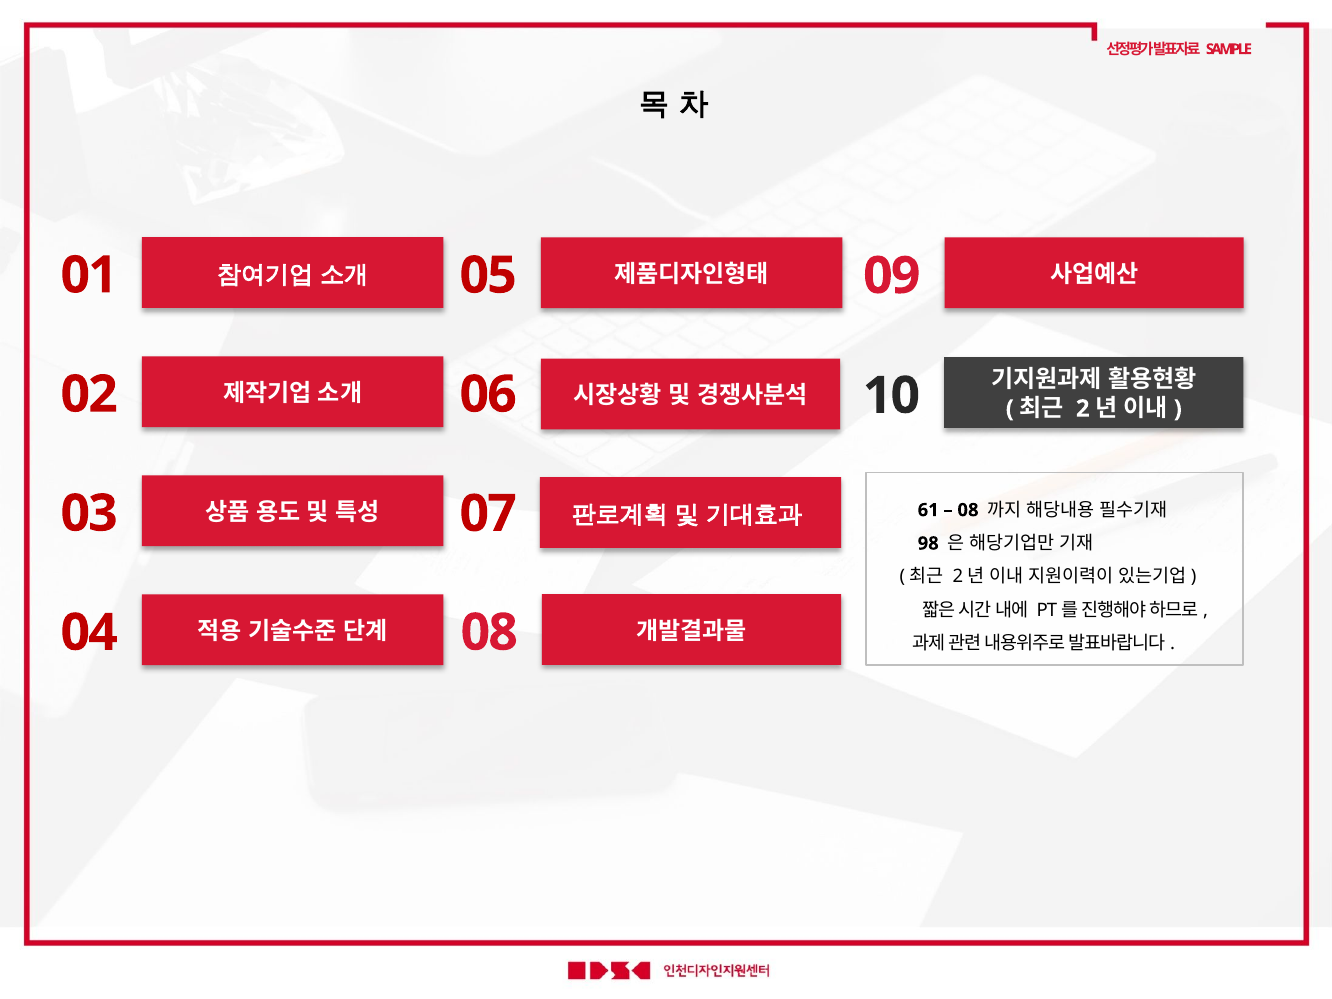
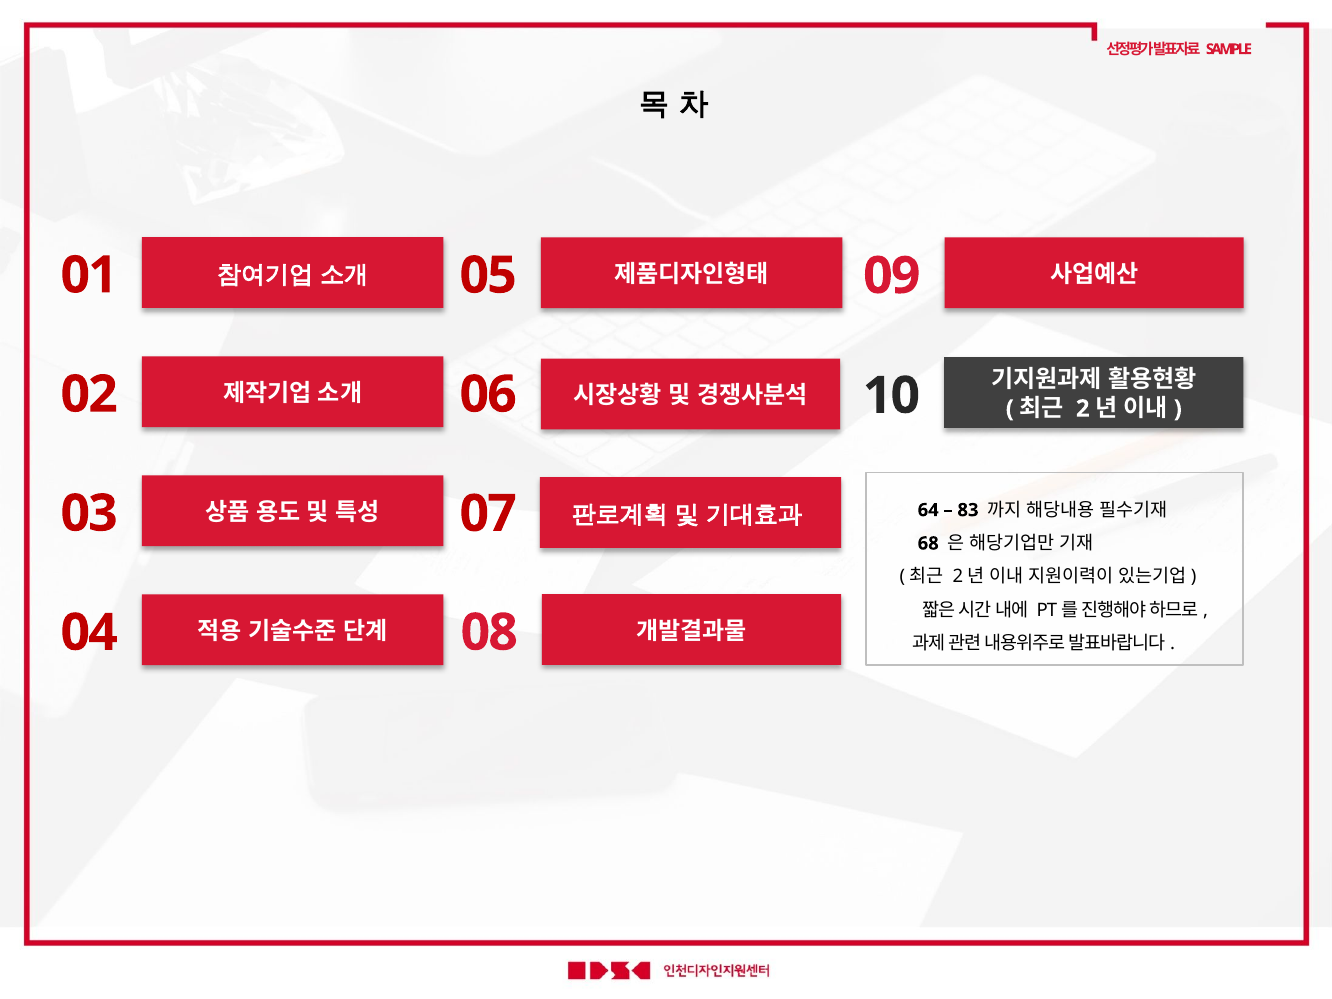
61: 61 -> 64
08 at (968, 510): 08 -> 83
98: 98 -> 68
